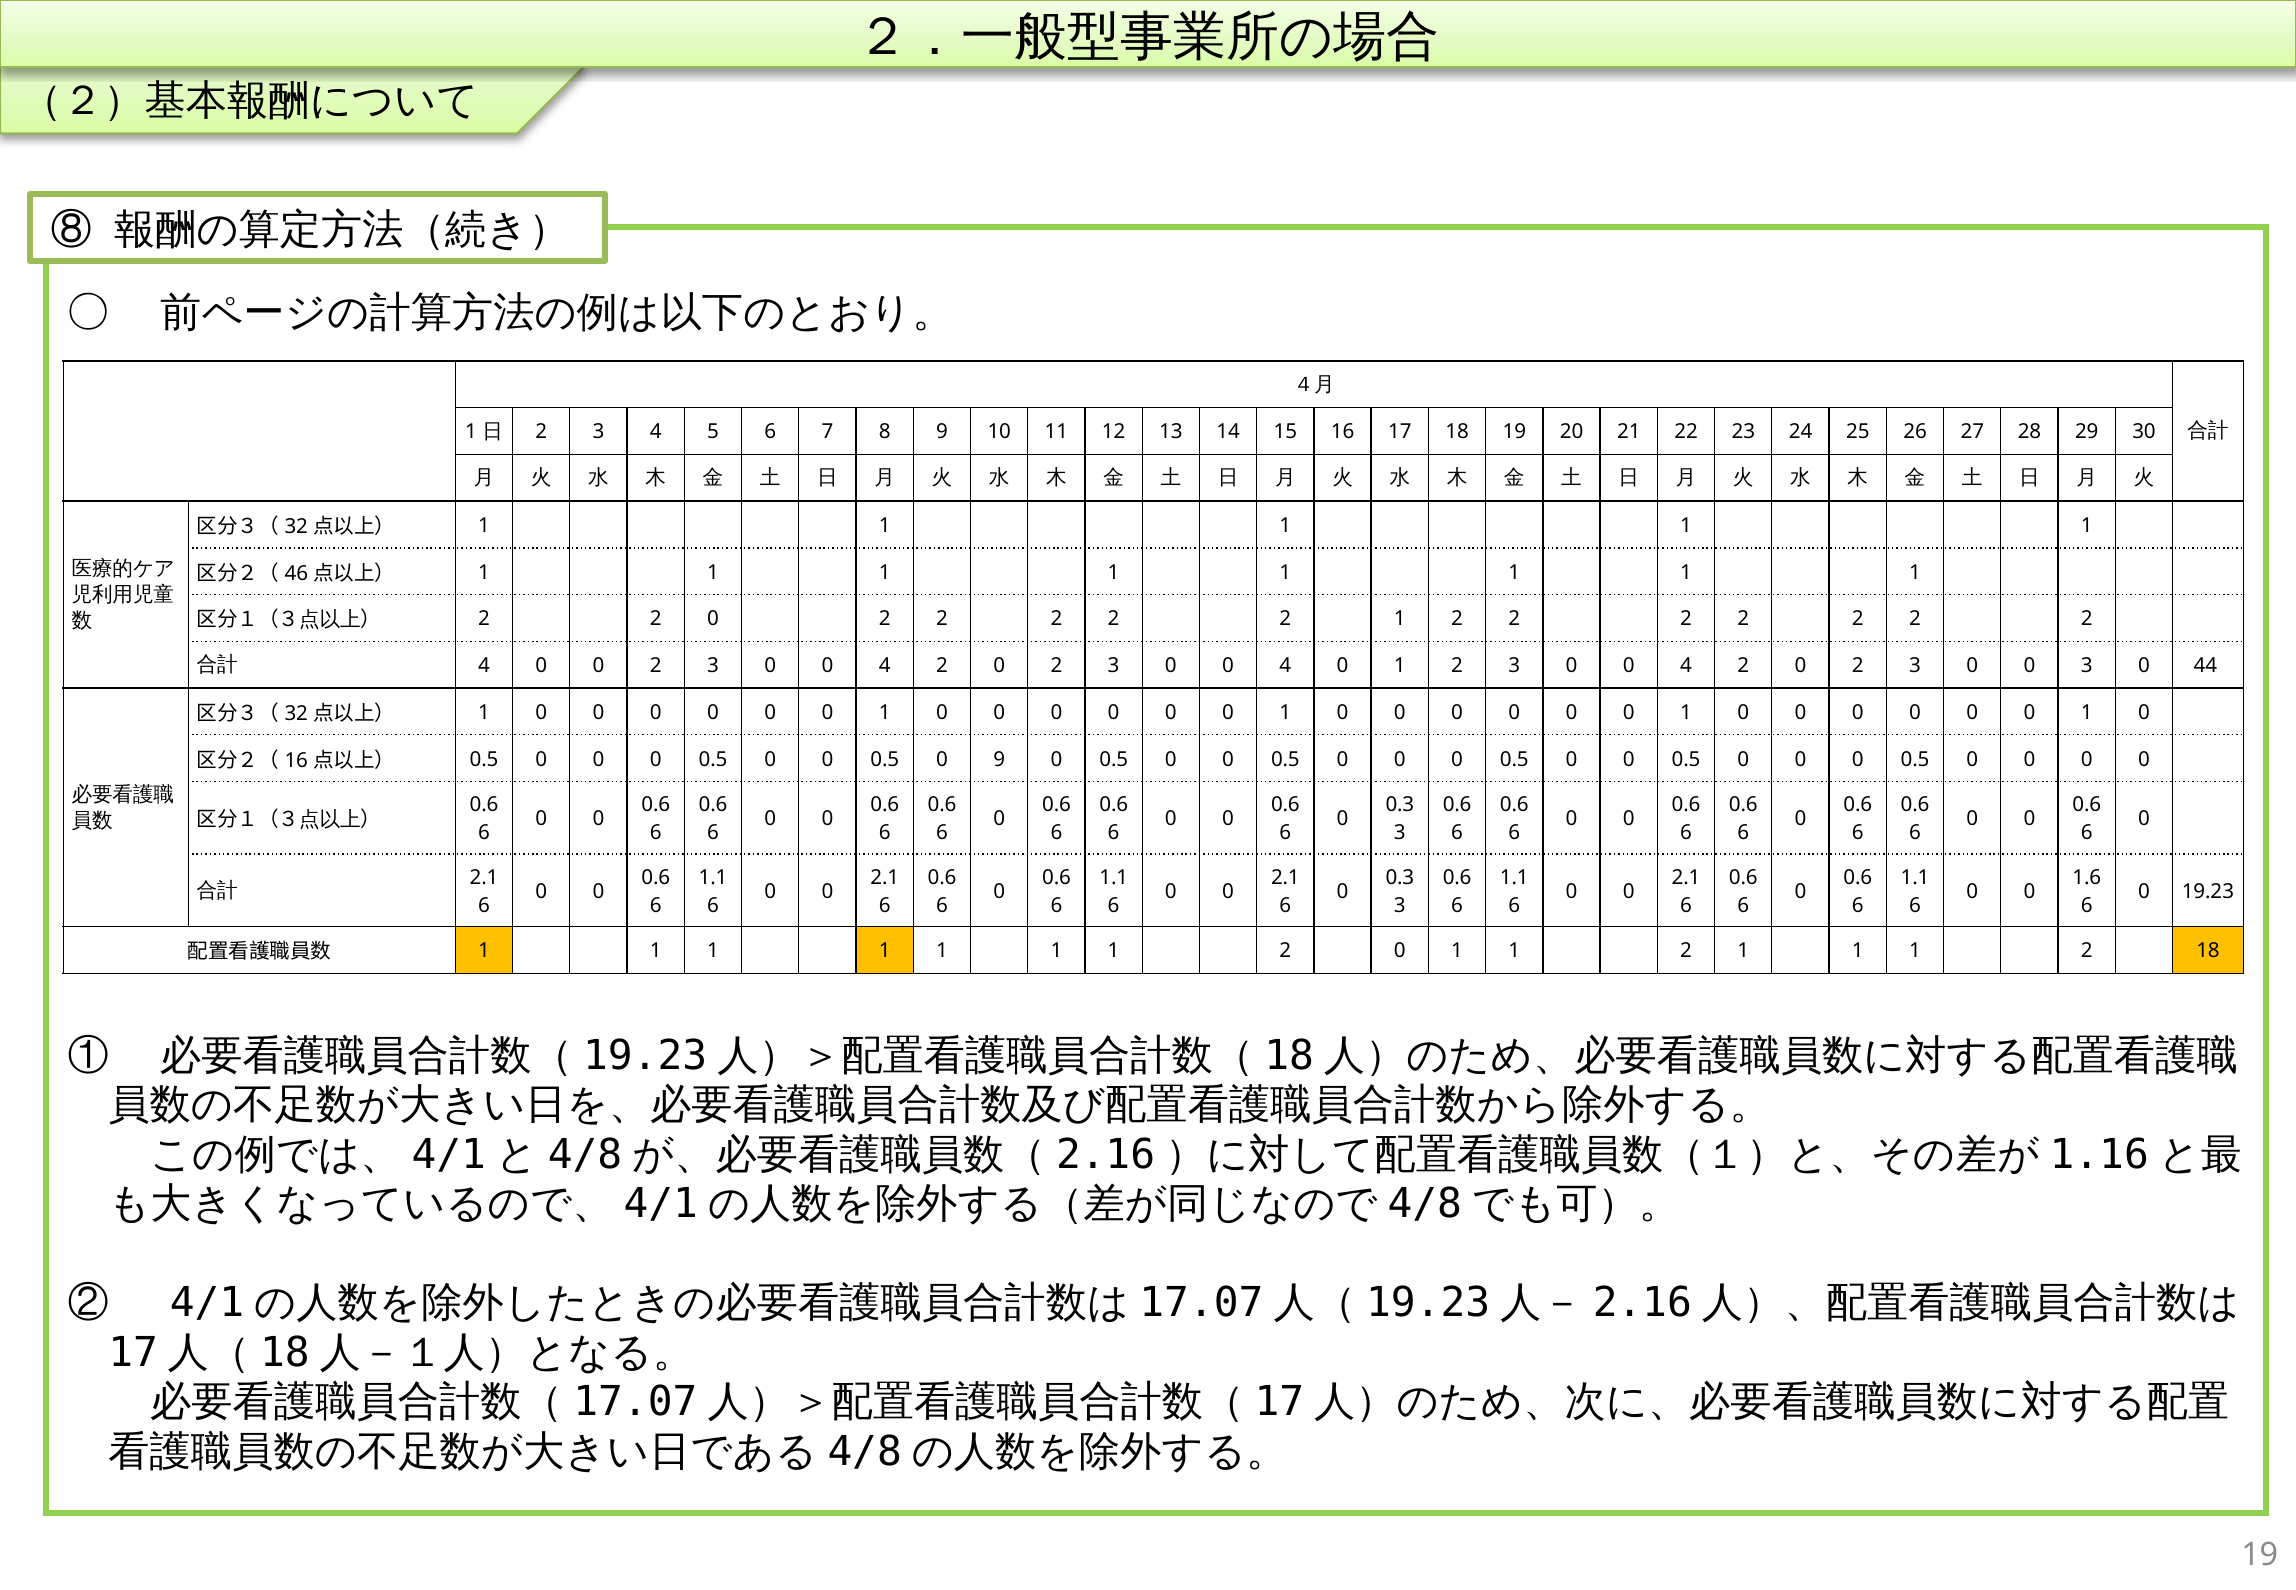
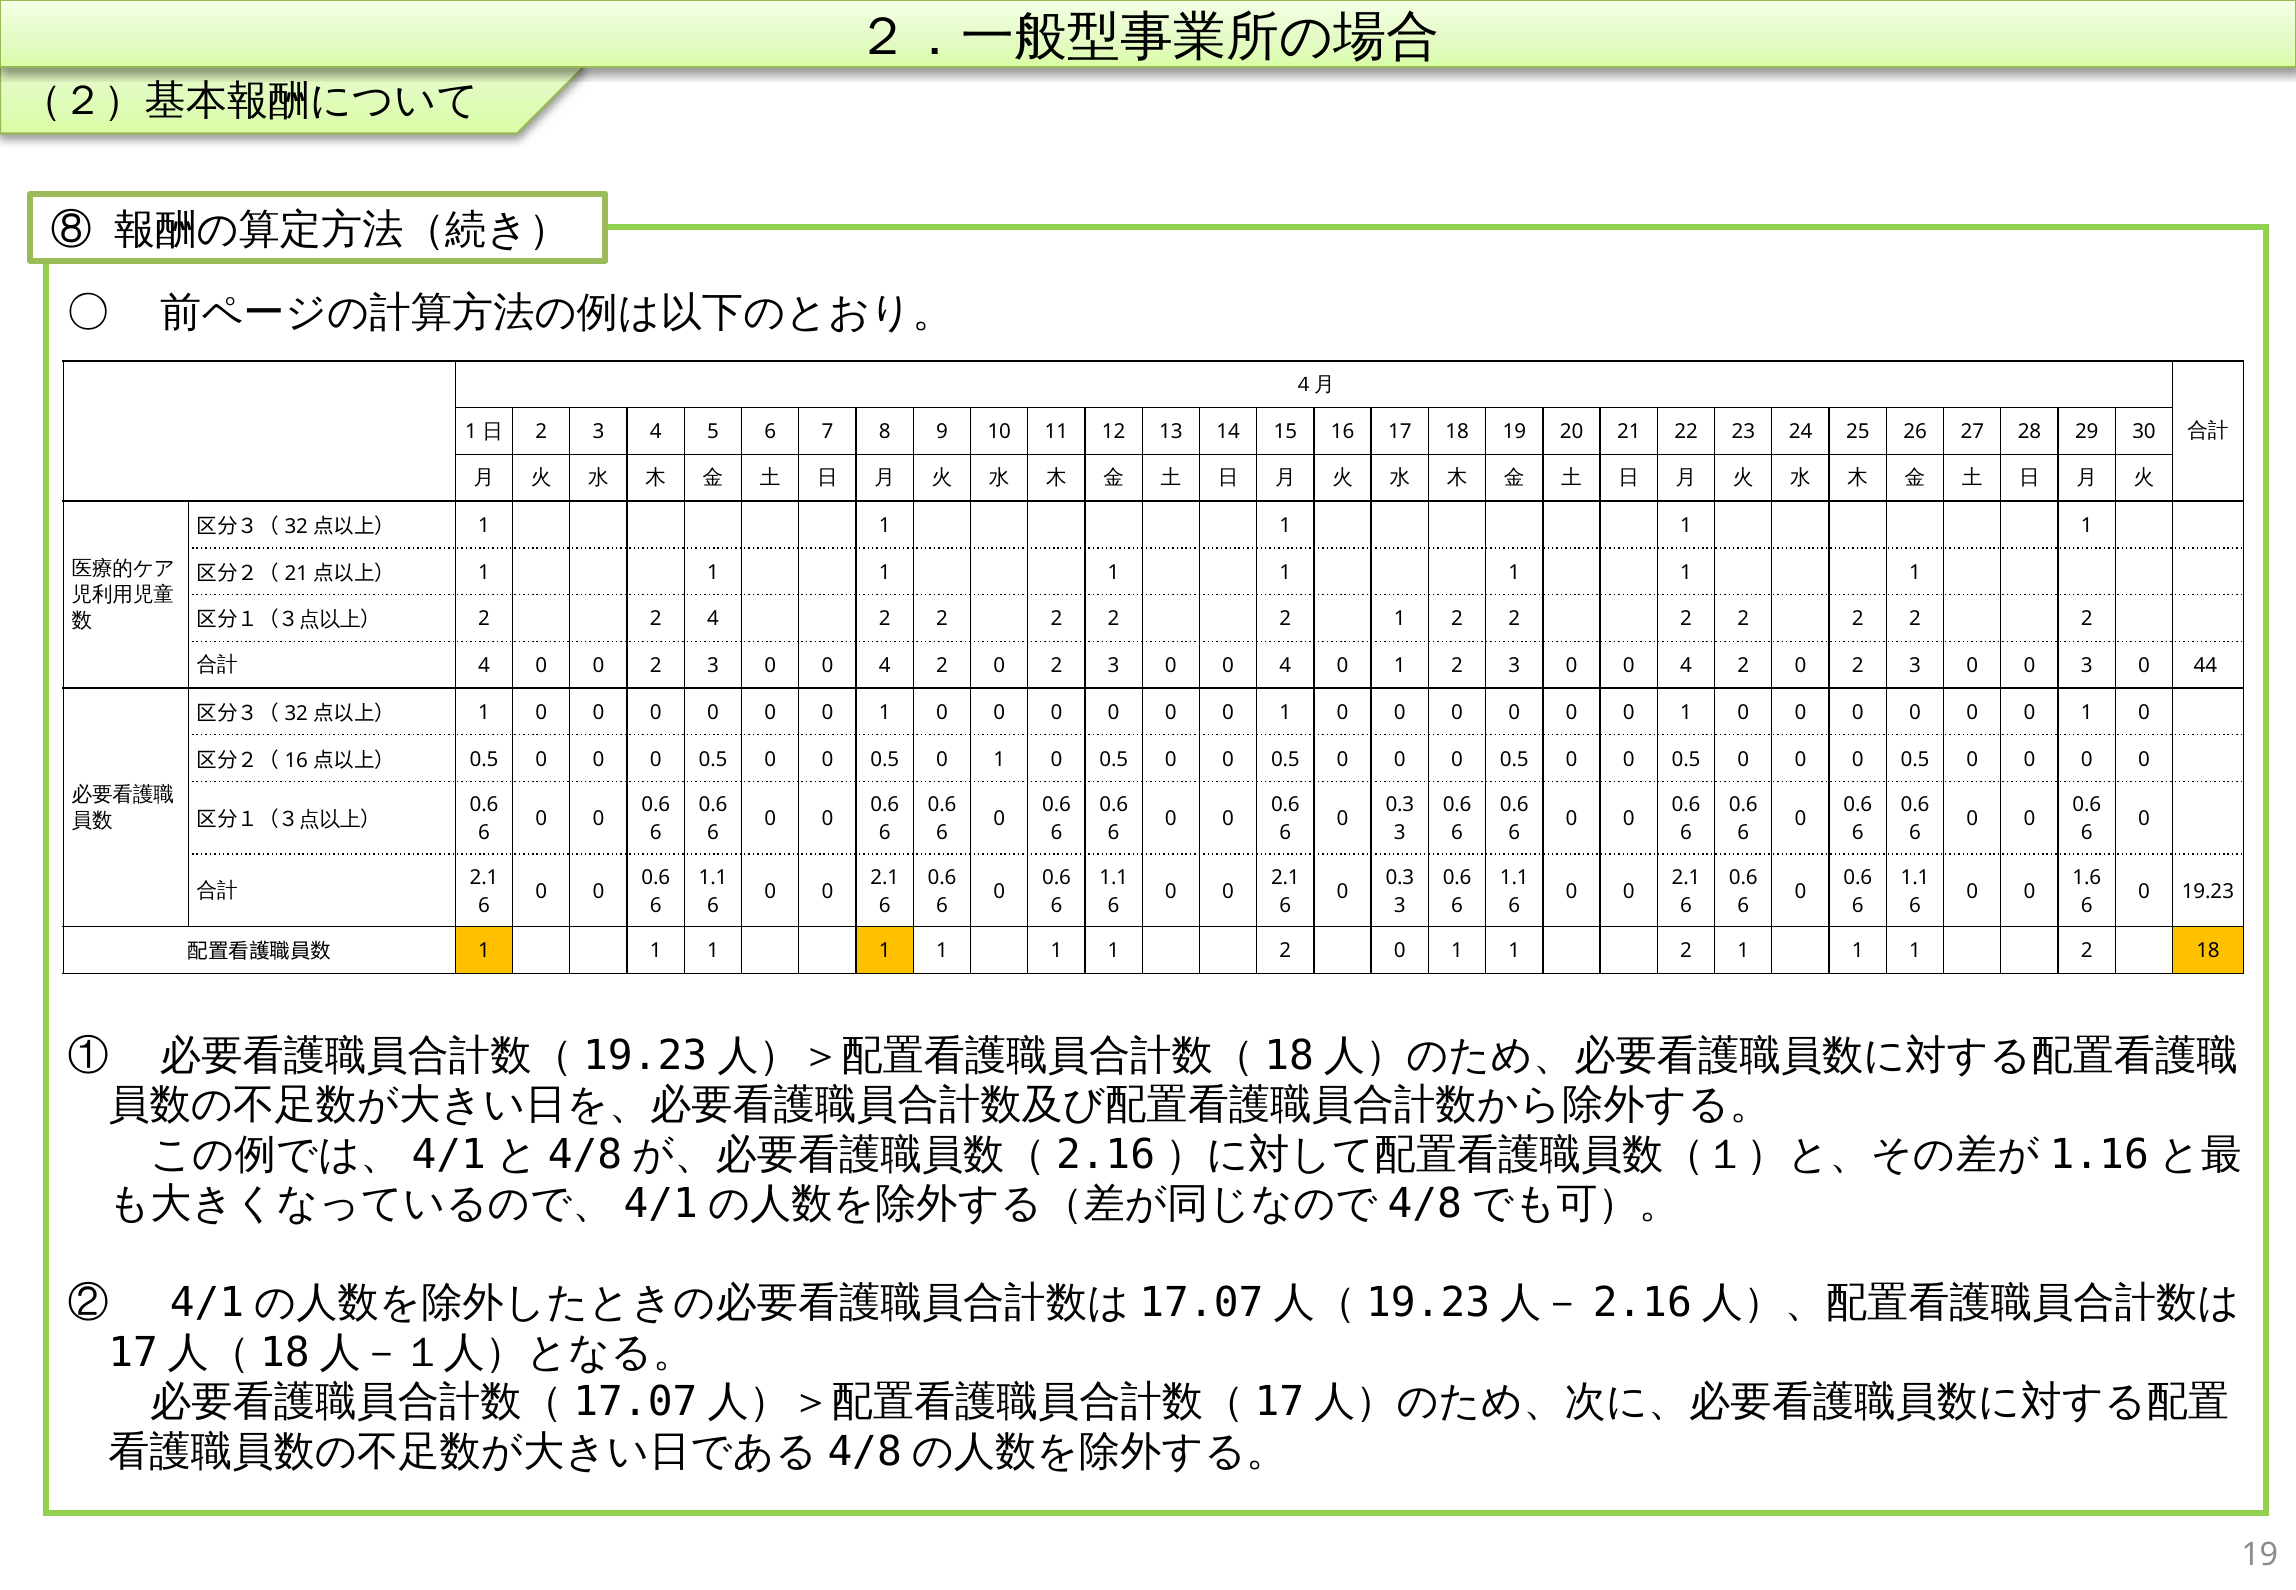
46 at (296, 573): 46 -> 21
2 2 0: 0 -> 4
0.5 0 9: 9 -> 1
